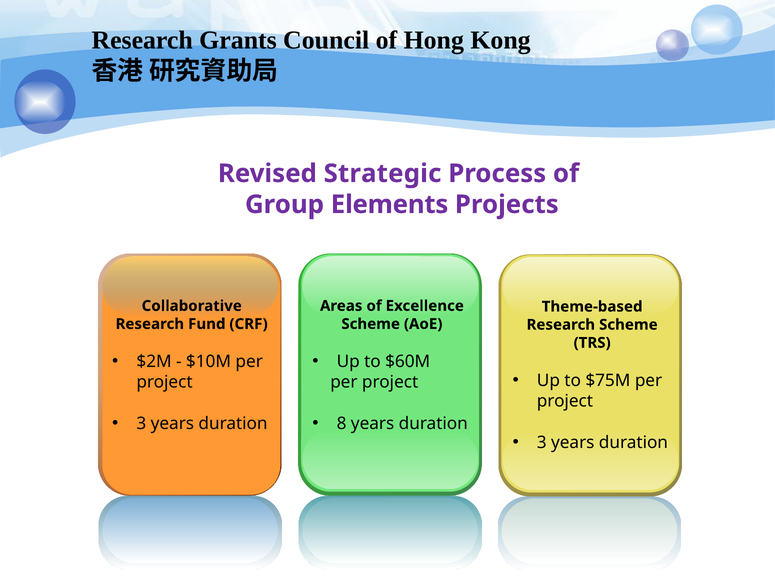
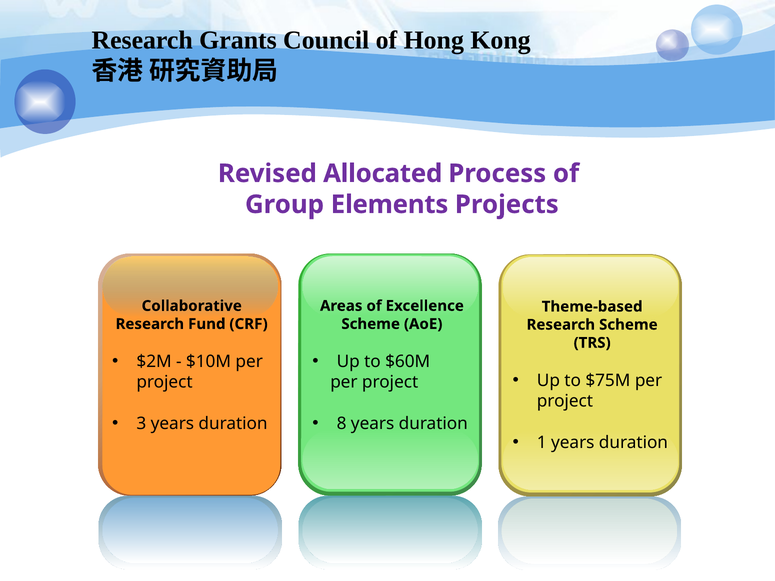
Strategic: Strategic -> Allocated
3 at (542, 443): 3 -> 1
